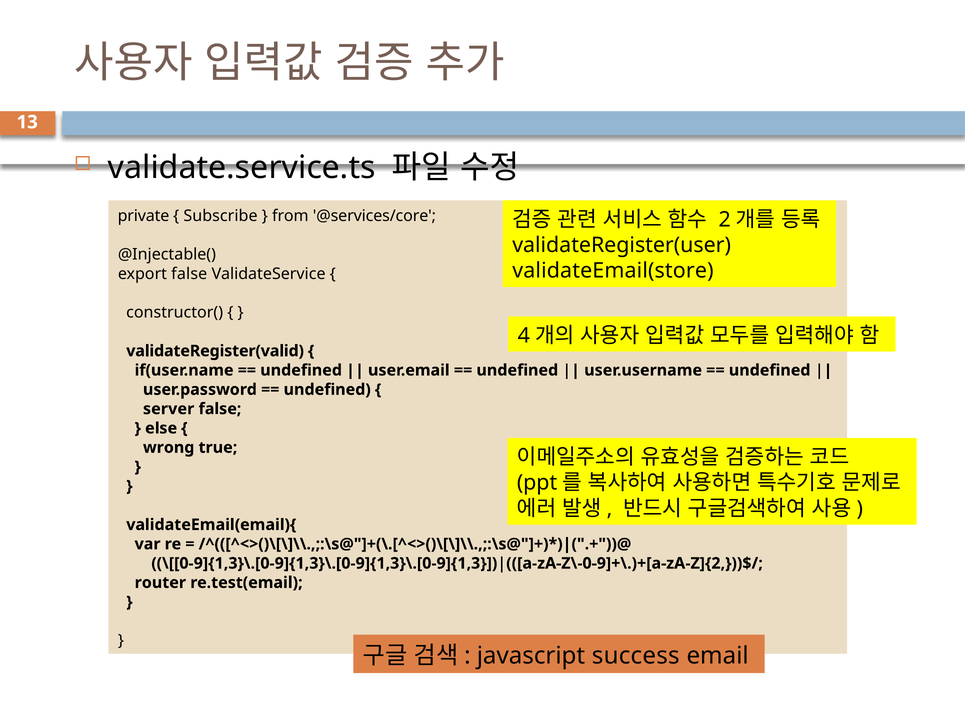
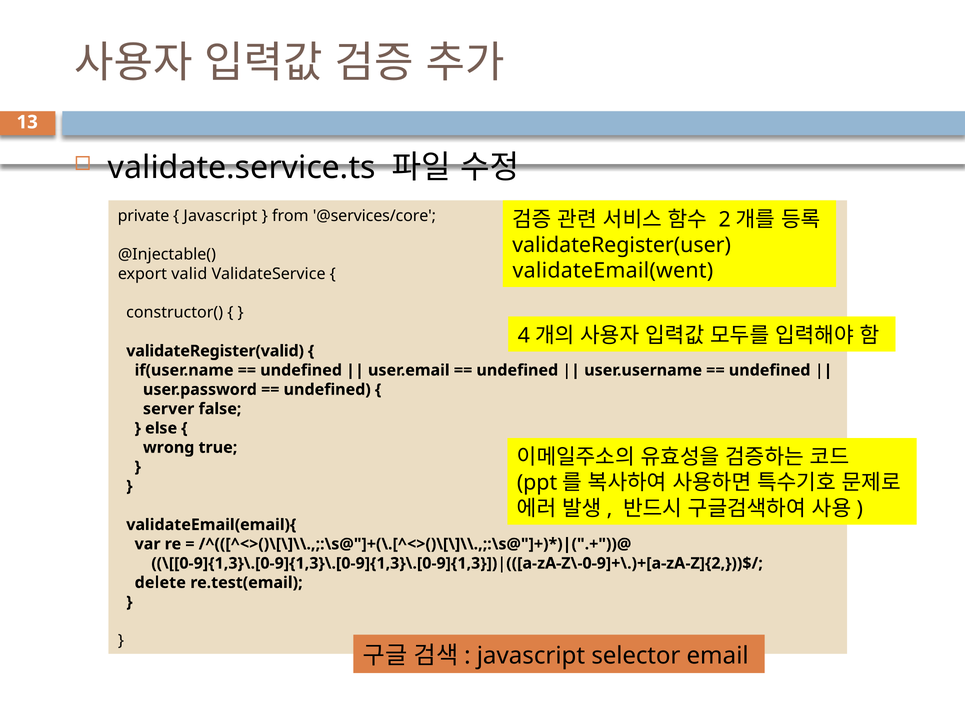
Subscribe at (220, 216): Subscribe -> Javascript
validateEmail(store: validateEmail(store -> validateEmail(went
export false: false -> valid
router: router -> delete
success: success -> selector
